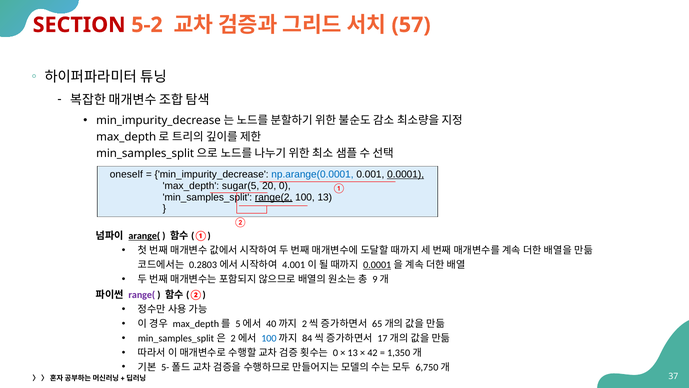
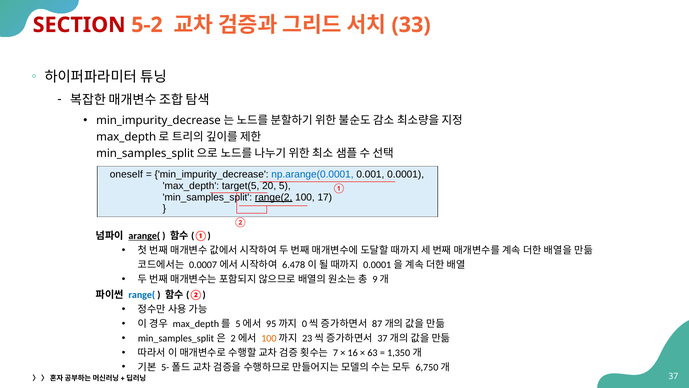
57: 57 -> 33
0.0001 at (406, 174) underline: present -> none
sugar(5: sugar(5 -> target(5
20 0: 0 -> 5
100 13: 13 -> 17
0.2803: 0.2803 -> 0.0007
4.001: 4.001 -> 6.478
0.0001 at (377, 265) underline: present -> none
range( colour: purple -> blue
40: 40 -> 95
2 at (304, 323): 2 -> 0
65: 65 -> 87
100 at (269, 338) colour: blue -> orange
84: 84 -> 23
17 at (382, 338): 17 -> 37
0 at (336, 352): 0 -> 7
13 at (353, 352): 13 -> 16
42: 42 -> 63
